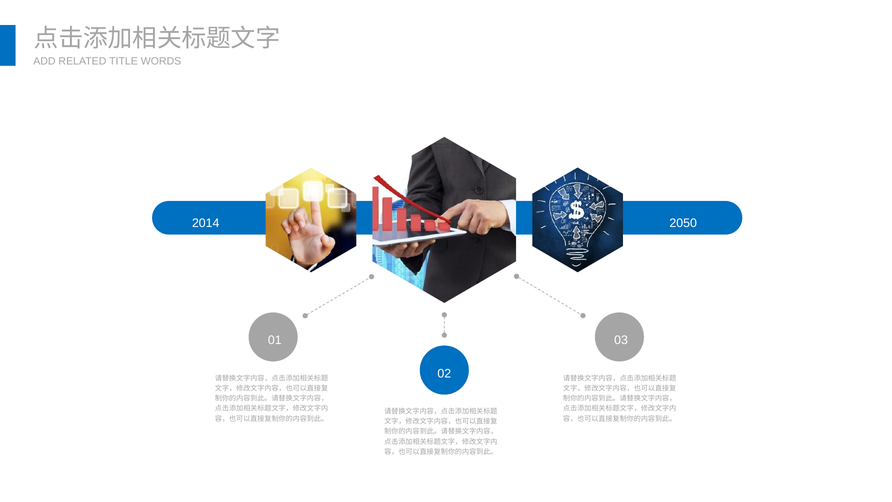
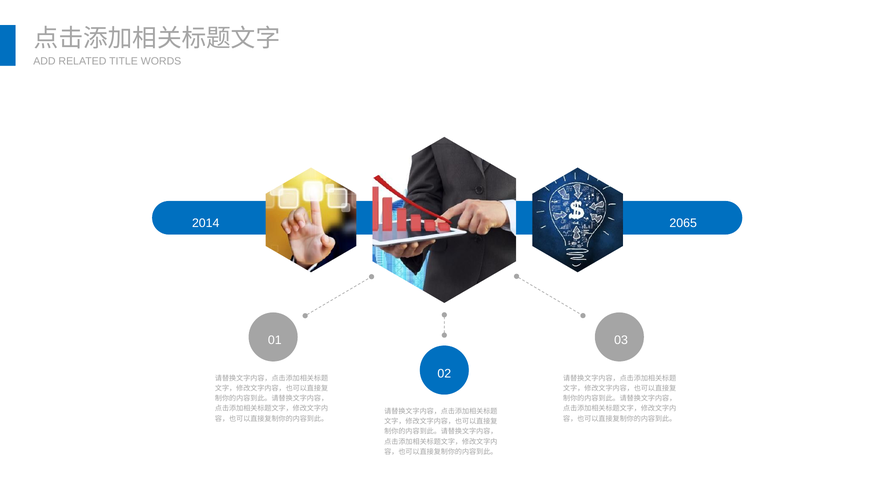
2050: 2050 -> 2065
